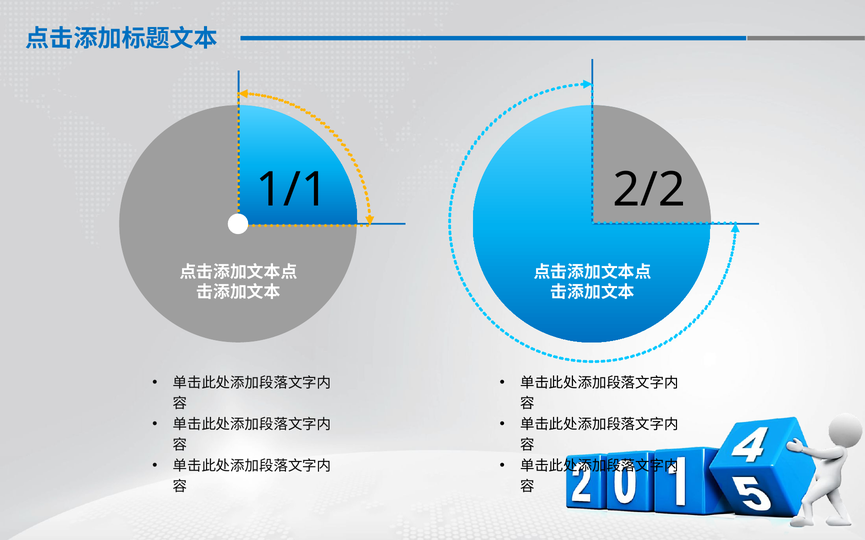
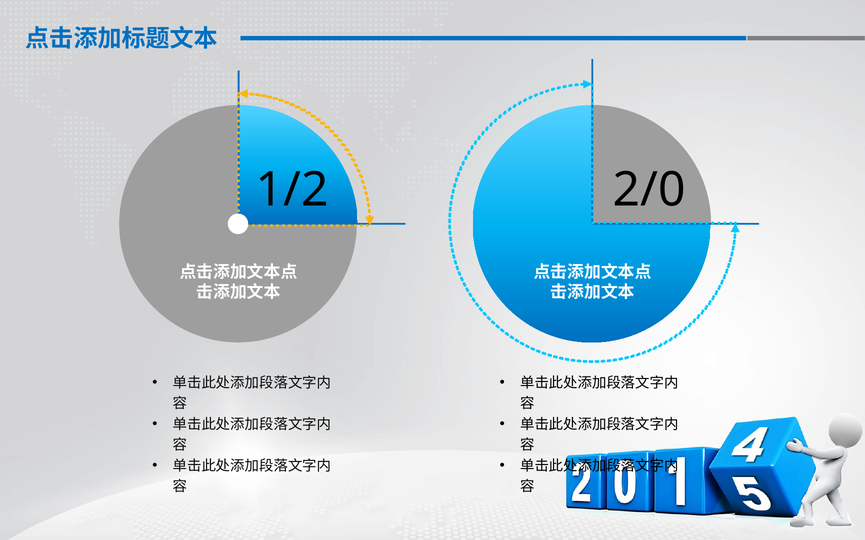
1/1: 1/1 -> 1/2
2/2: 2/2 -> 2/0
